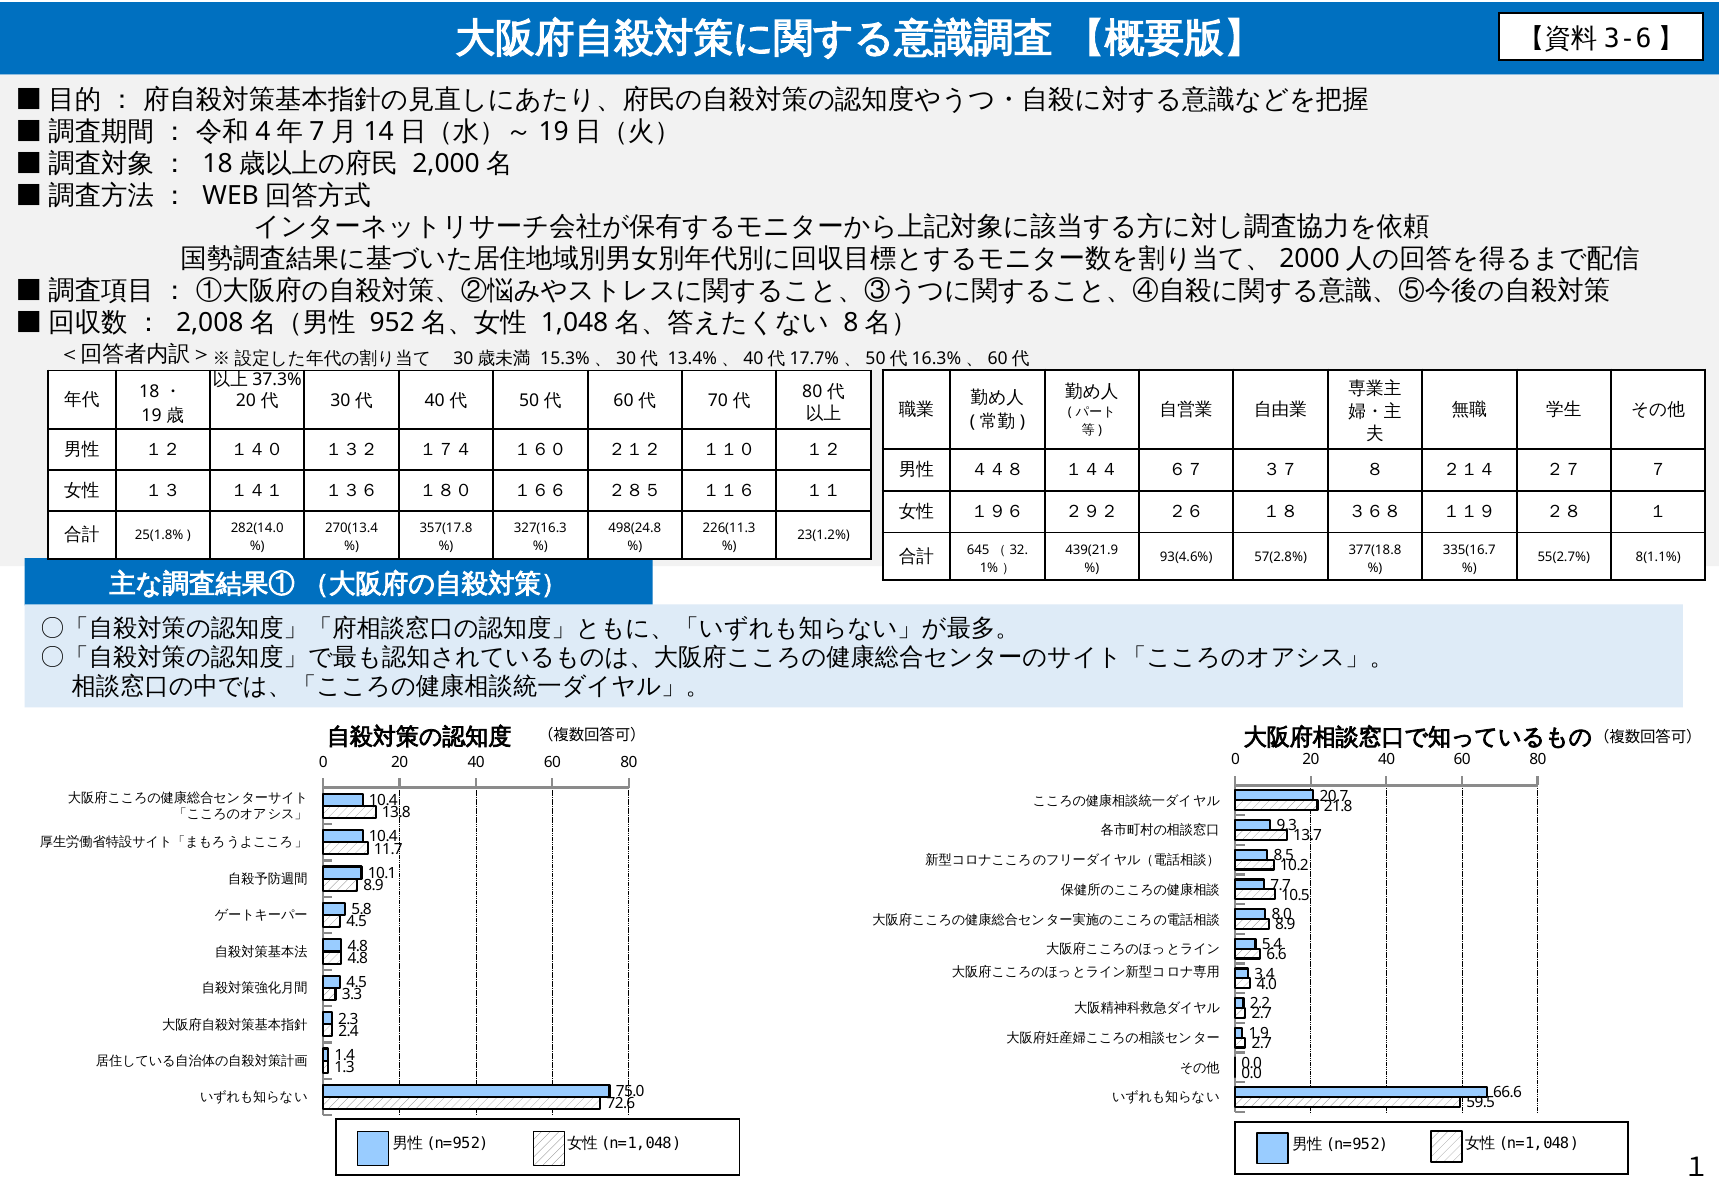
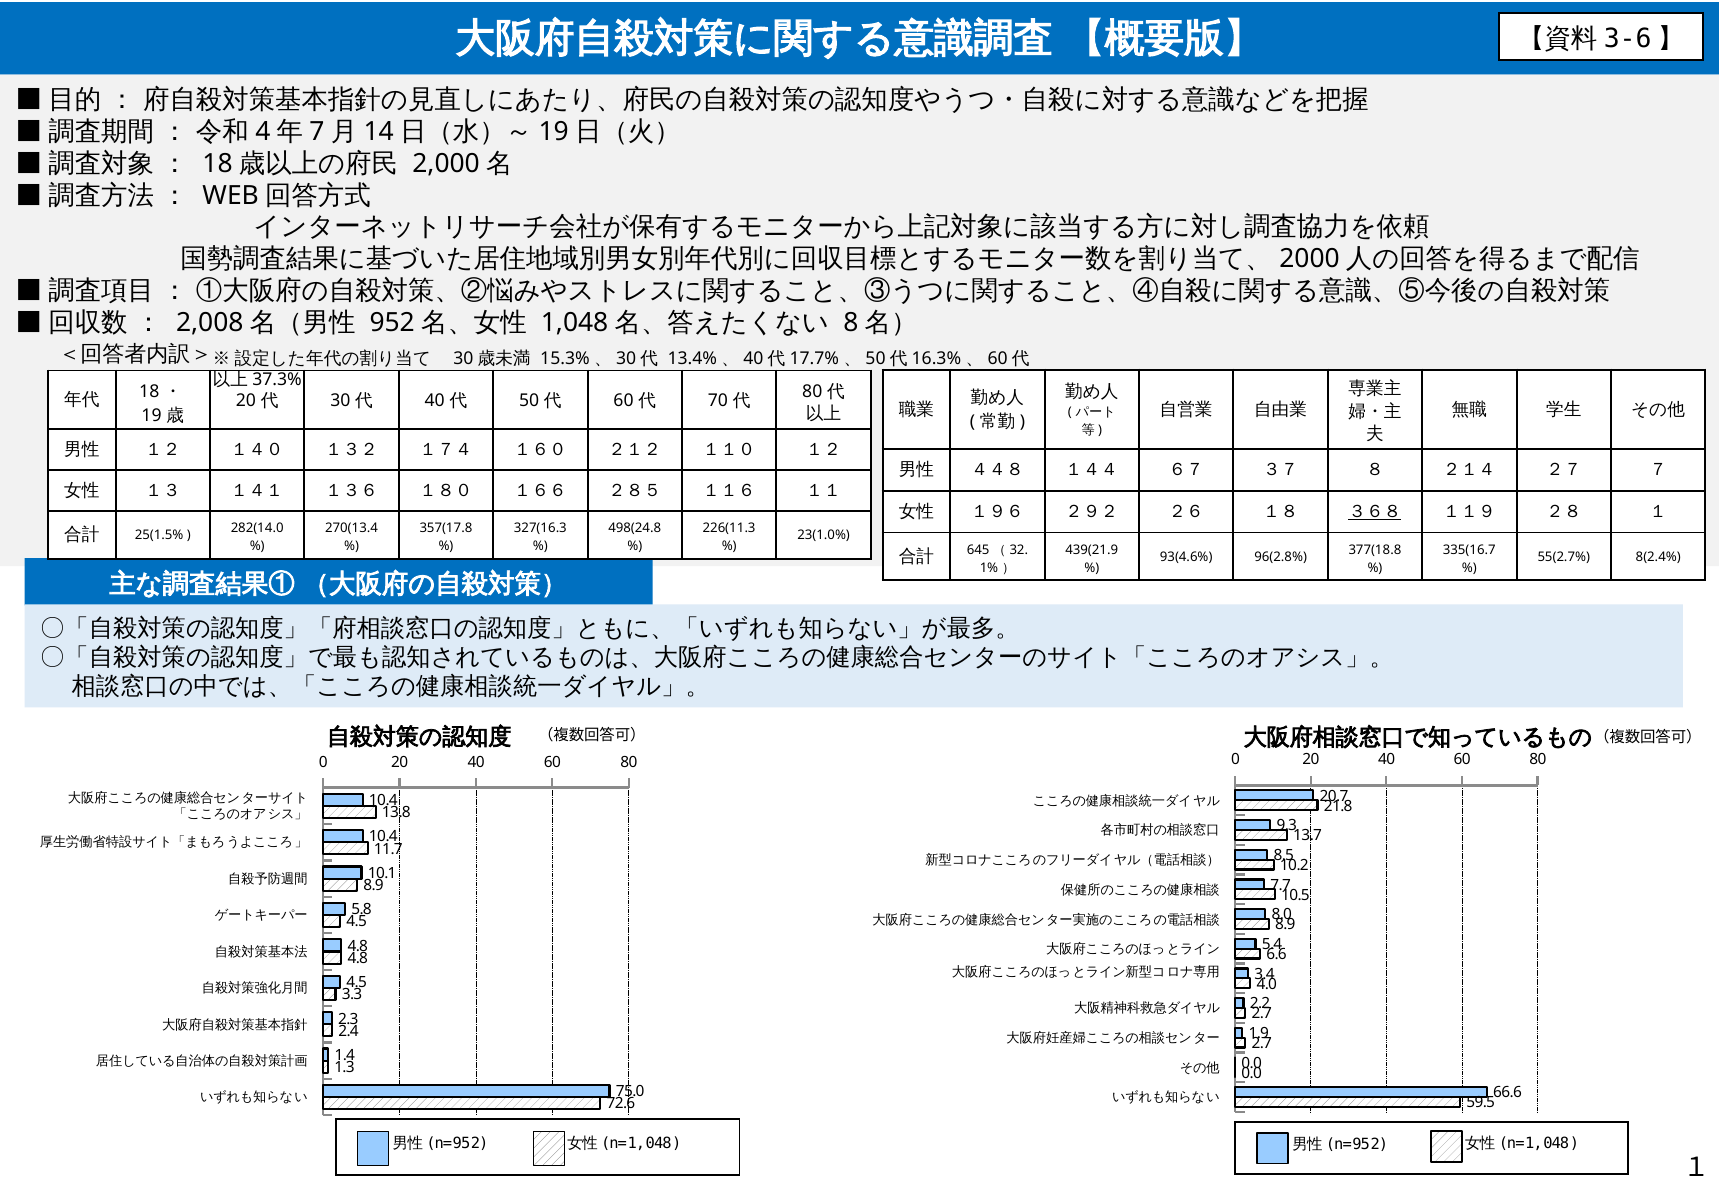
３６８ underline: none -> present
25(1.8%: 25(1.8% -> 25(1.5%
23(1.2%: 23(1.2% -> 23(1.0%
57(2.8%: 57(2.8% -> 96(2.8%
8(1.1%: 8(1.1% -> 8(2.4%
